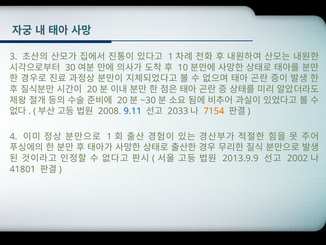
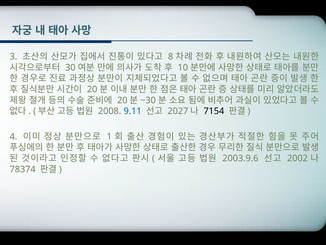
1 at (171, 57): 1 -> 8
2033: 2033 -> 2027
7154 colour: orange -> black
2013.9.9: 2013.9.9 -> 2003.9.6
41801: 41801 -> 78374
